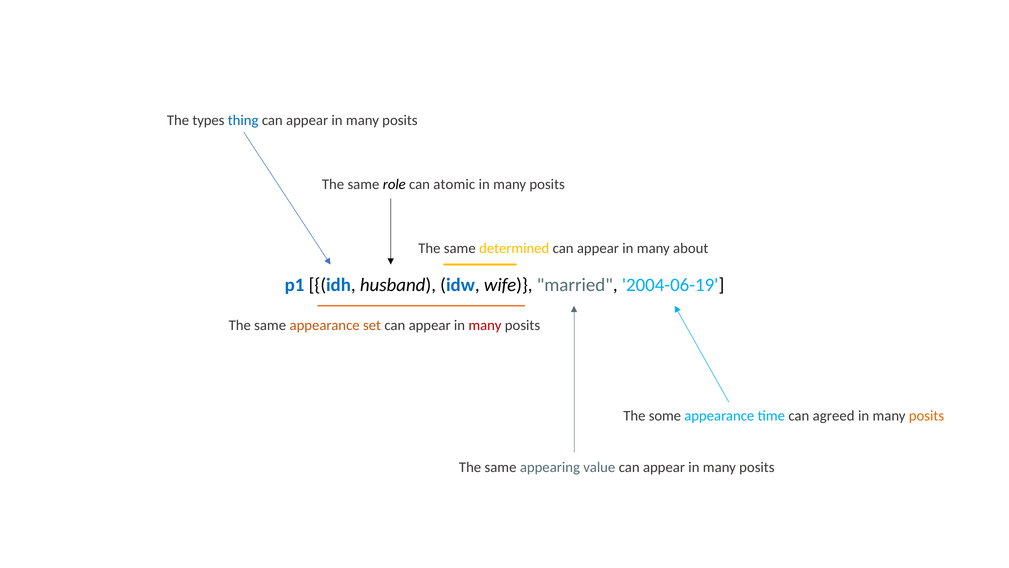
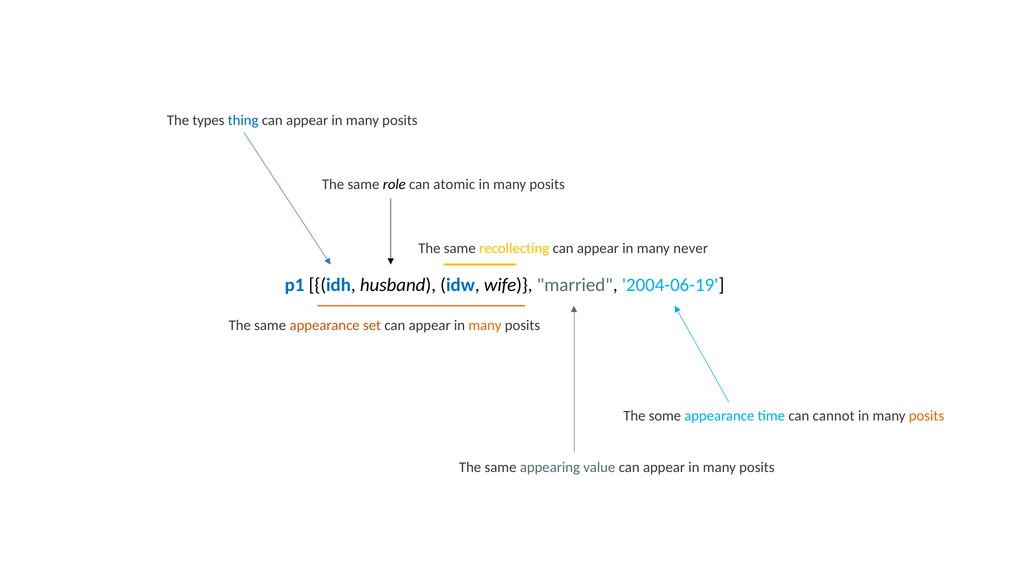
determined: determined -> recollecting
about: about -> never
many at (485, 325) colour: red -> orange
agreed: agreed -> cannot
